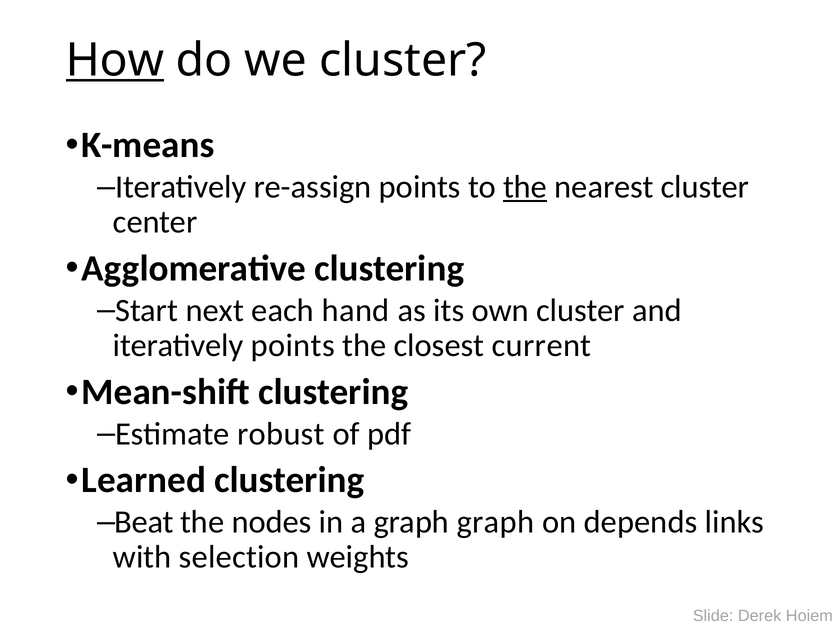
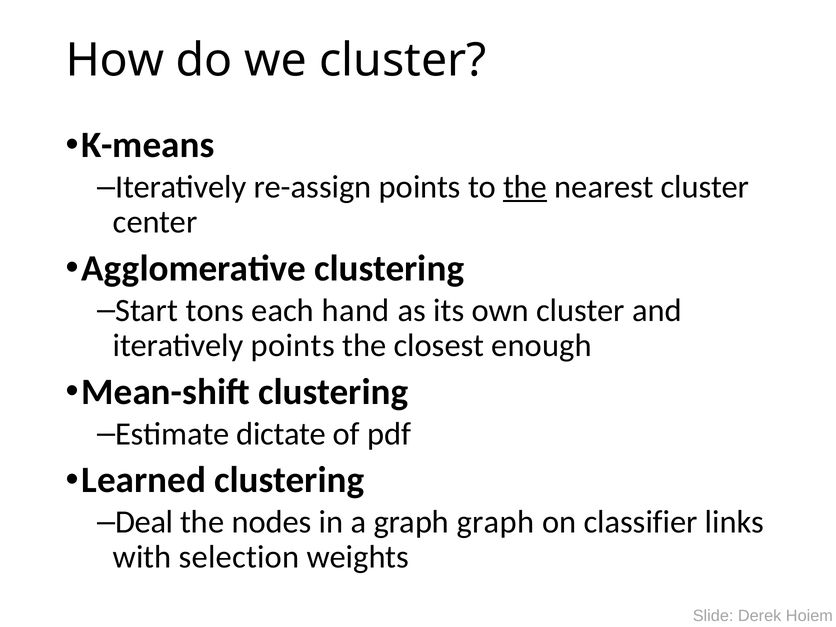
How underline: present -> none
next: next -> tons
current: current -> enough
robust: robust -> dictate
Beat: Beat -> Deal
depends: depends -> classifier
